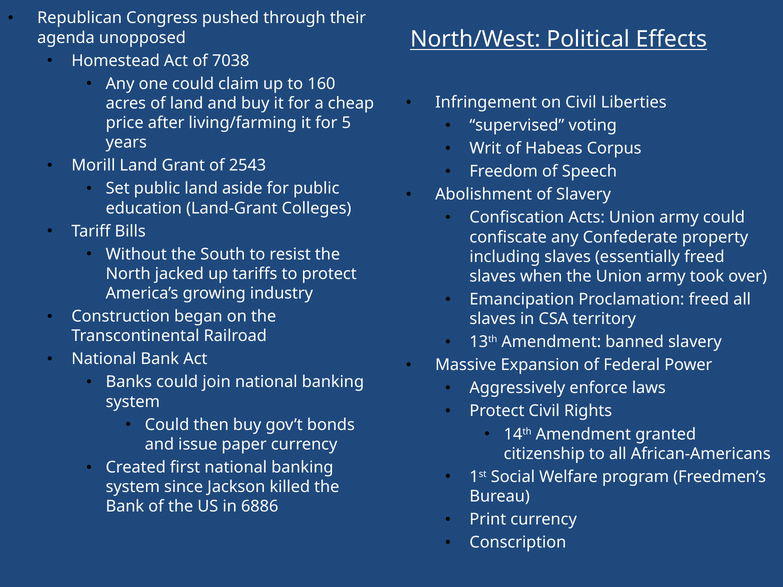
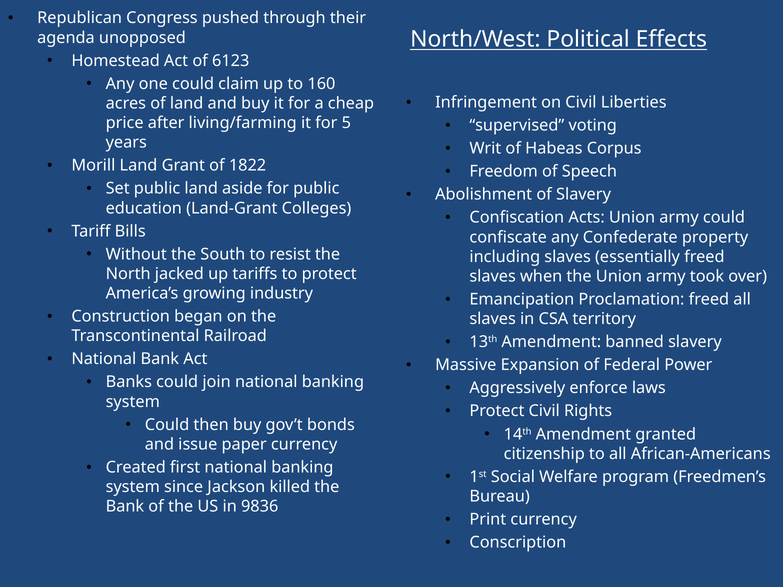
7038: 7038 -> 6123
2543: 2543 -> 1822
6886: 6886 -> 9836
